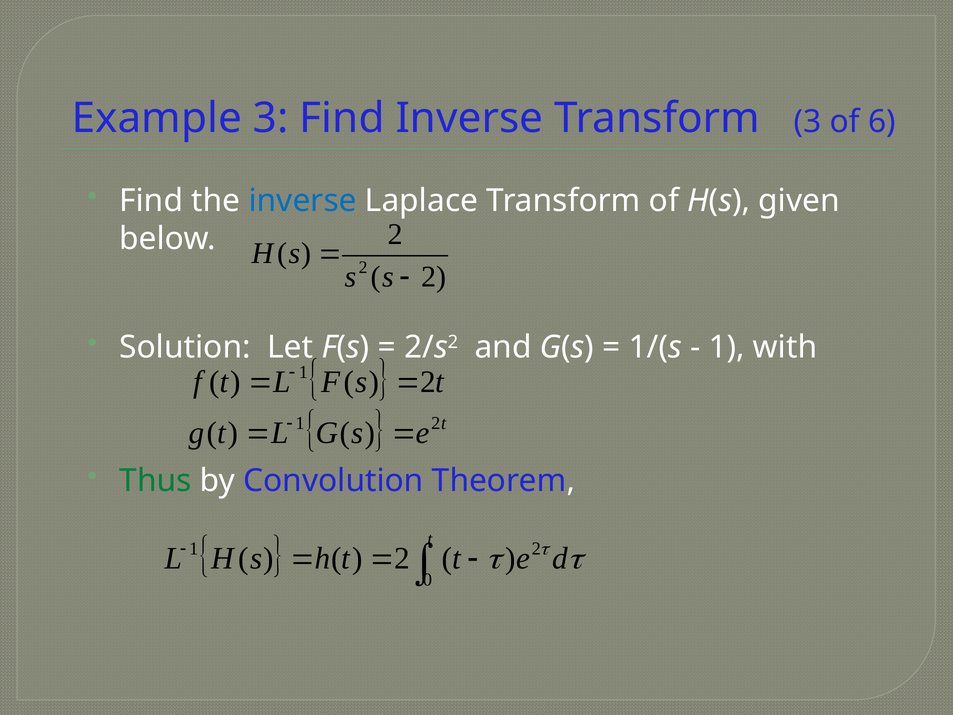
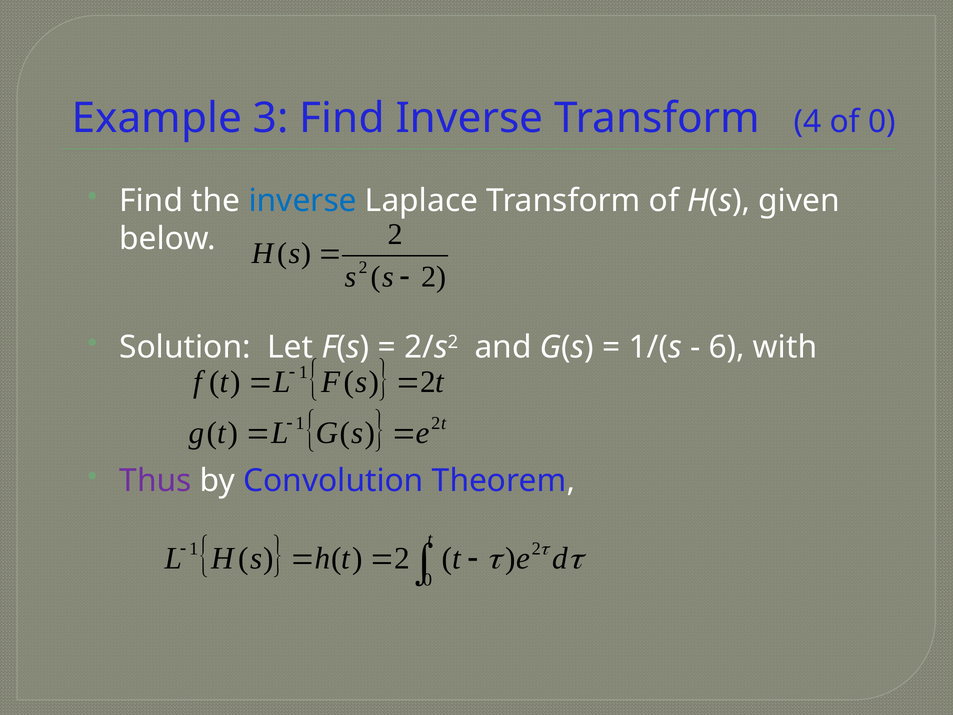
Transform 3: 3 -> 4
of 6: 6 -> 0
1 at (727, 347): 1 -> 6
Thus colour: green -> purple
